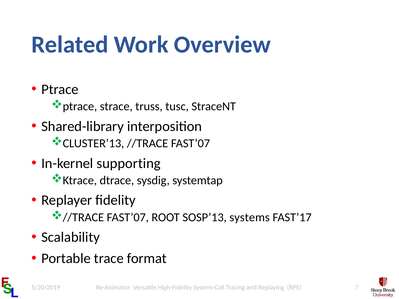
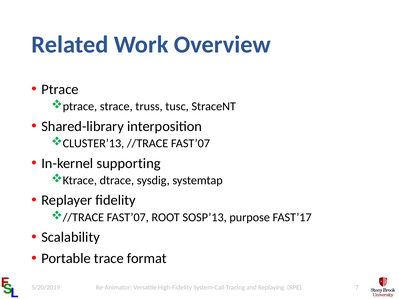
systems: systems -> purpose
